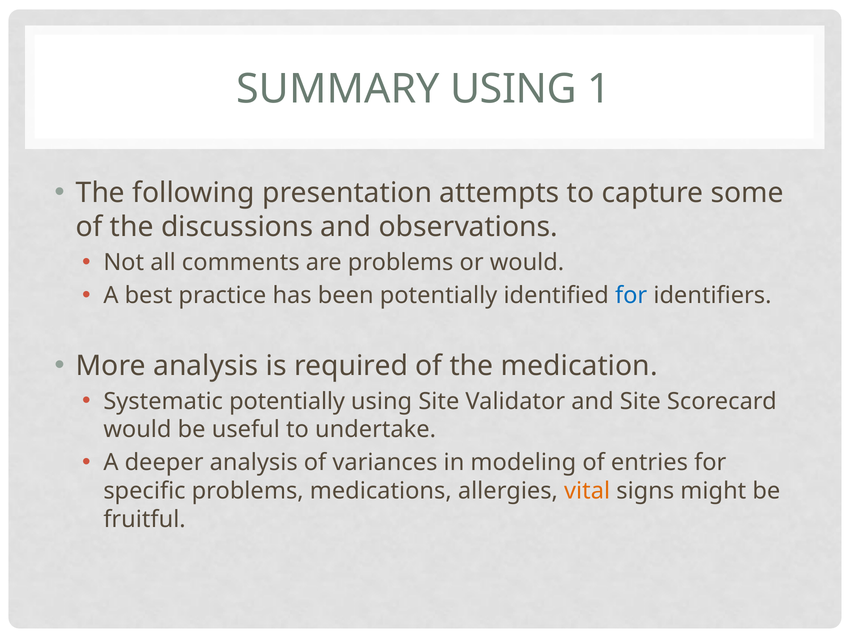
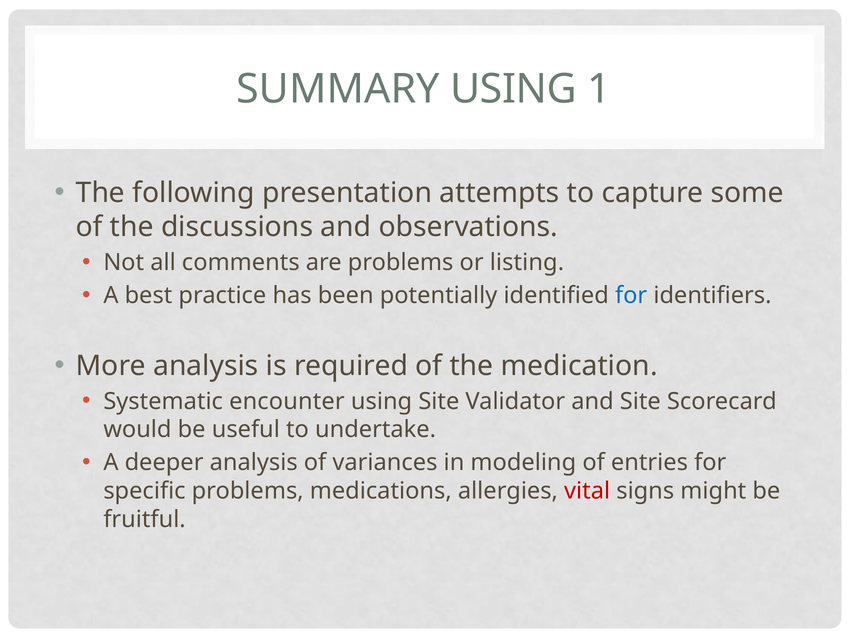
or would: would -> listing
Systematic potentially: potentially -> encounter
vital colour: orange -> red
